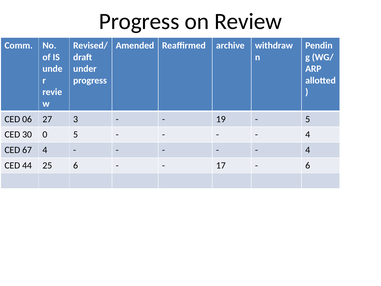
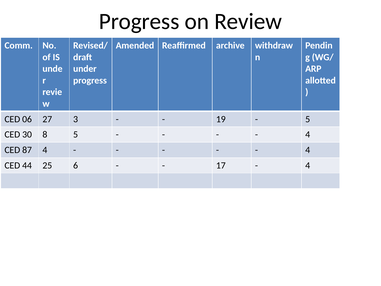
0: 0 -> 8
67: 67 -> 87
6 at (308, 165): 6 -> 4
